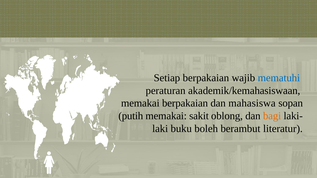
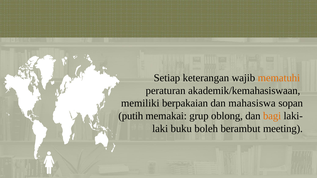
Setiap berpakaian: berpakaian -> keterangan
mematuhi colour: blue -> orange
memakai at (140, 103): memakai -> memiliki
sakit: sakit -> grup
literatur: literatur -> meeting
